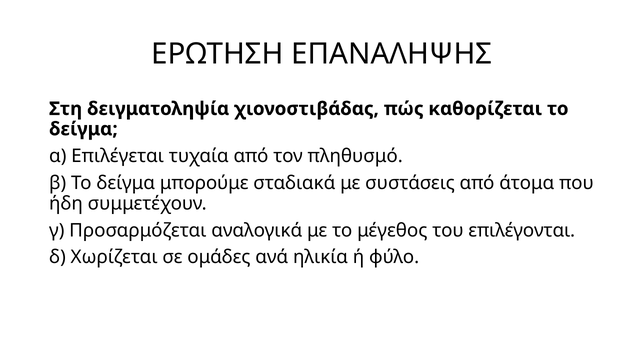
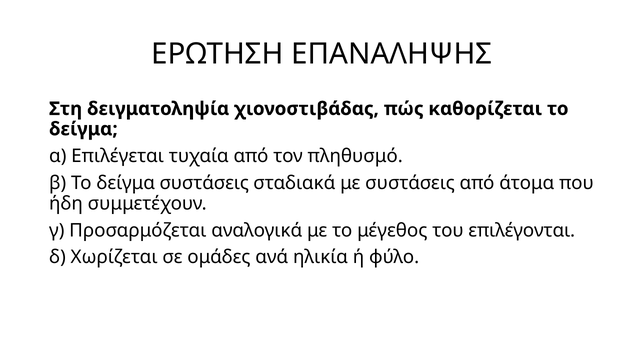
δείγμα μπορούμε: μπορούμε -> συστάσεις
